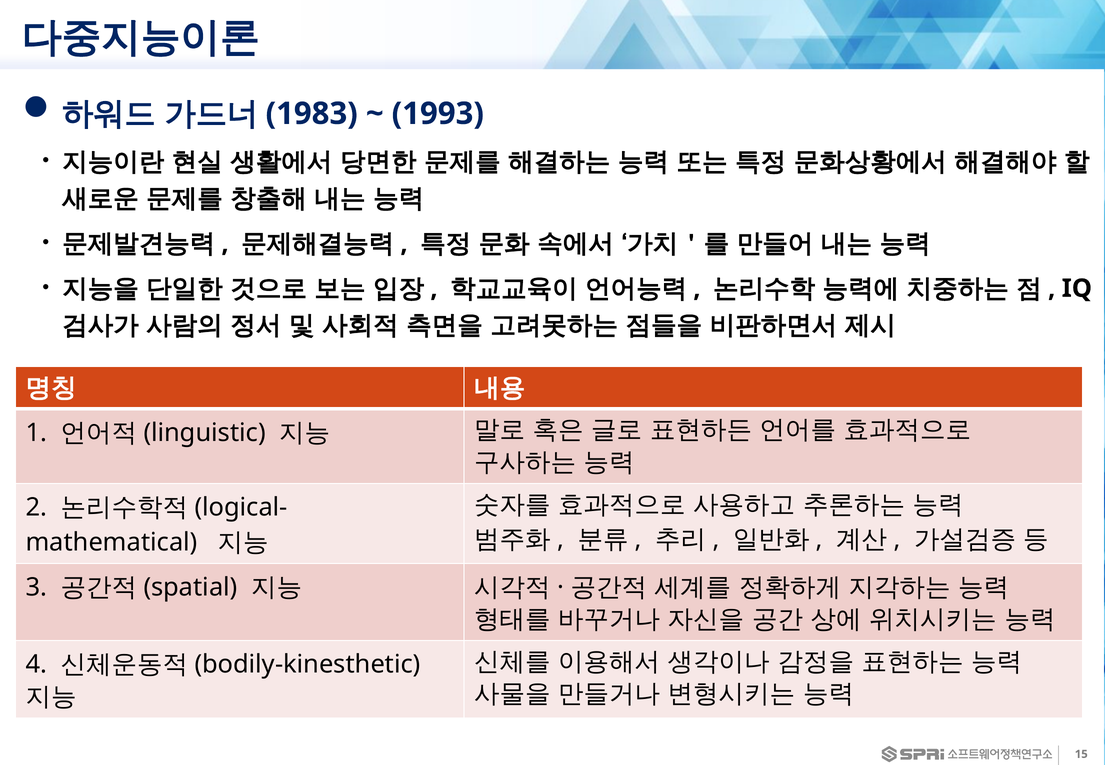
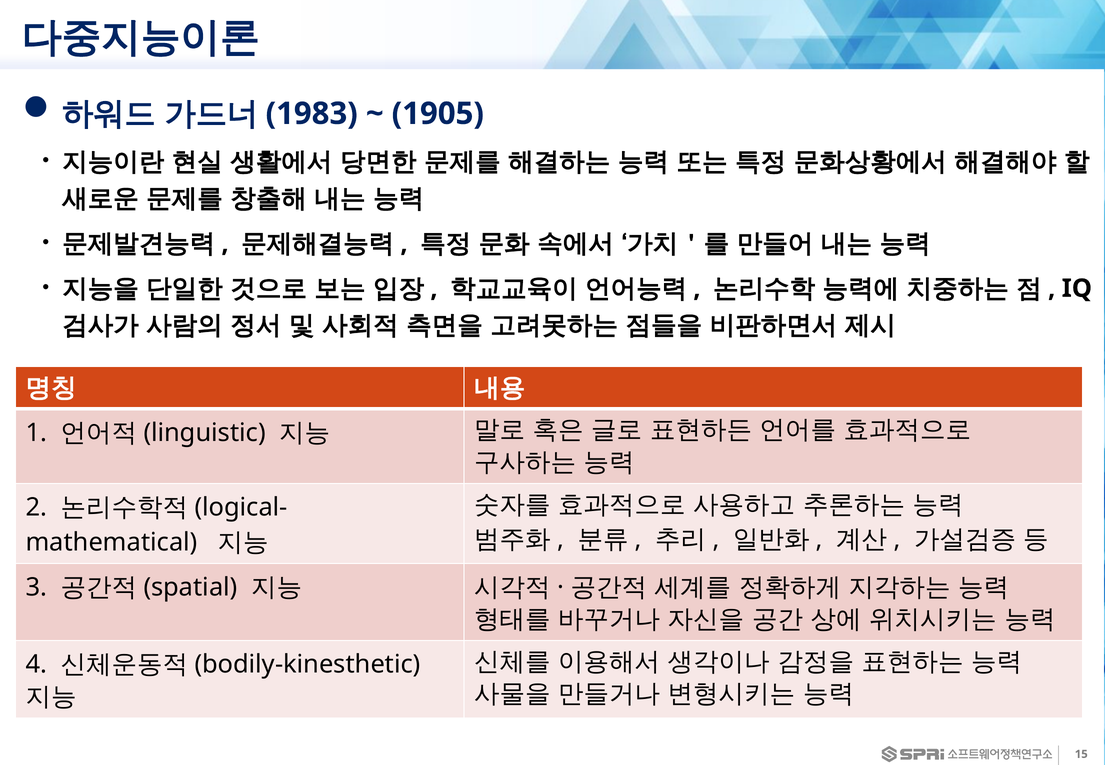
1993: 1993 -> 1905
